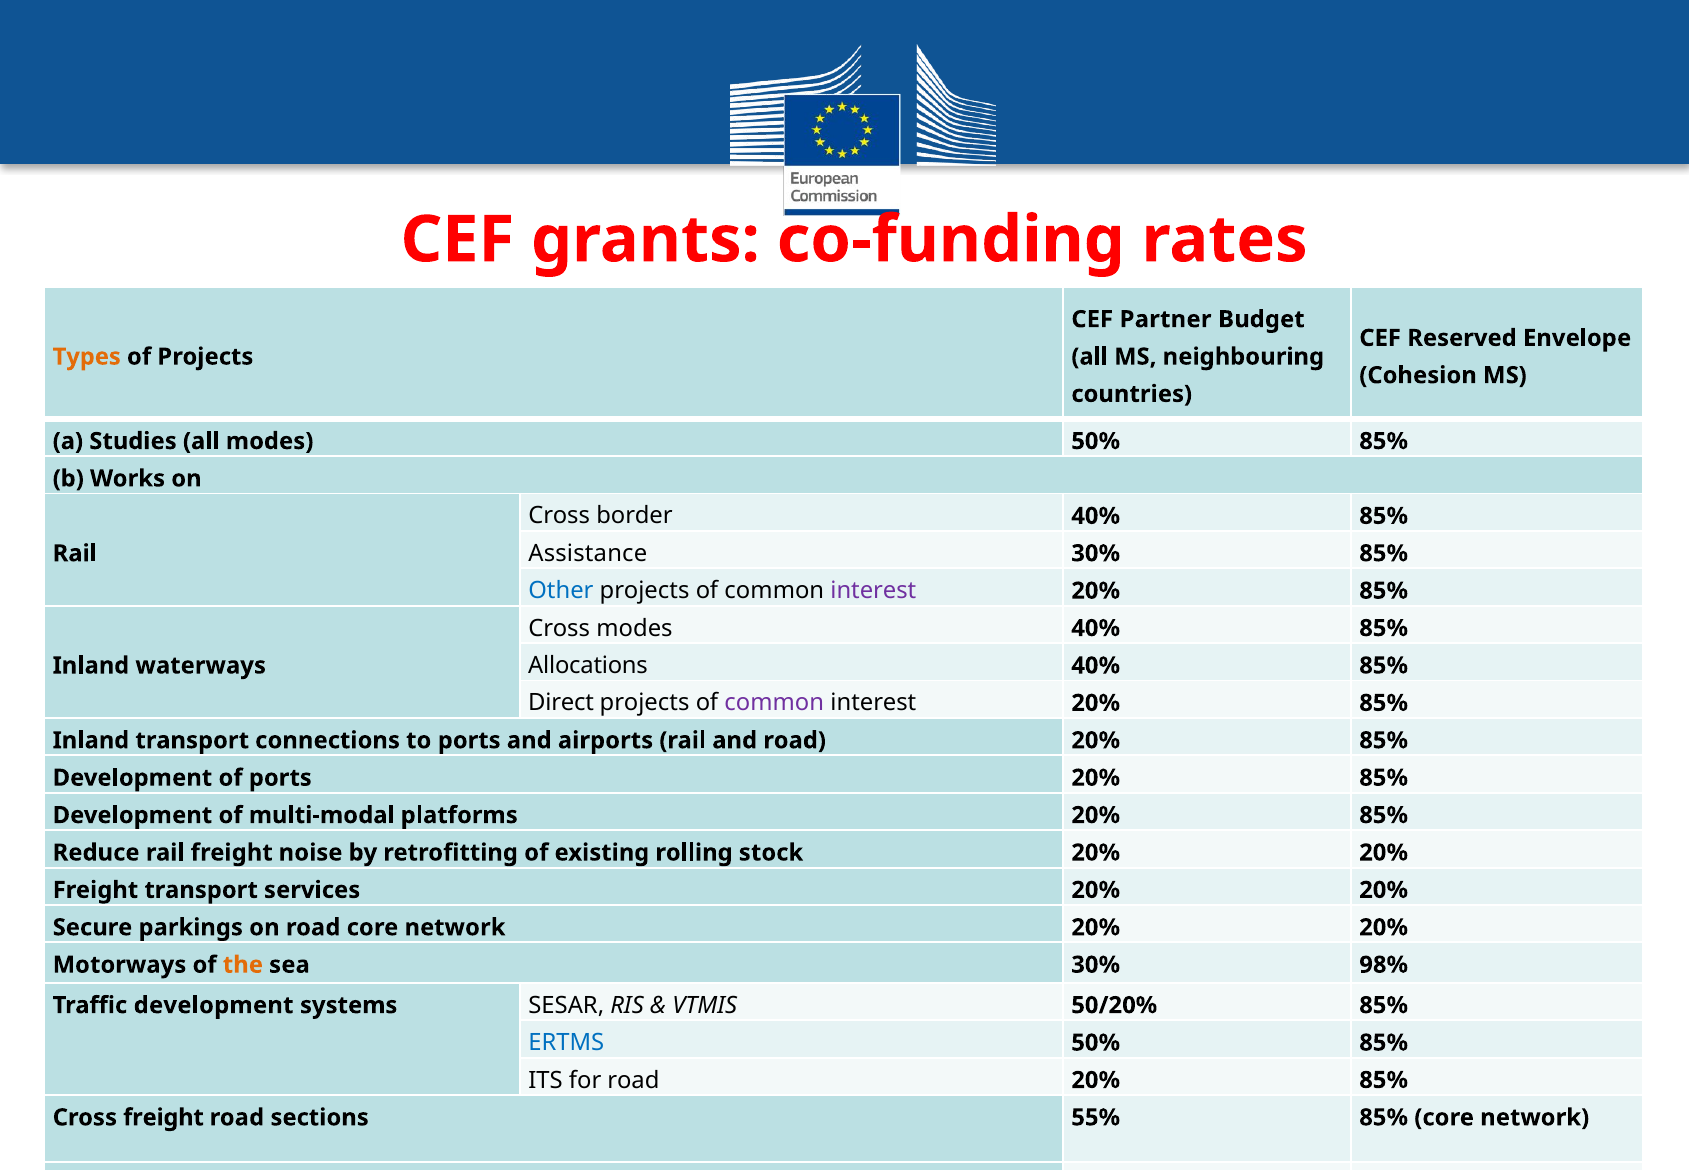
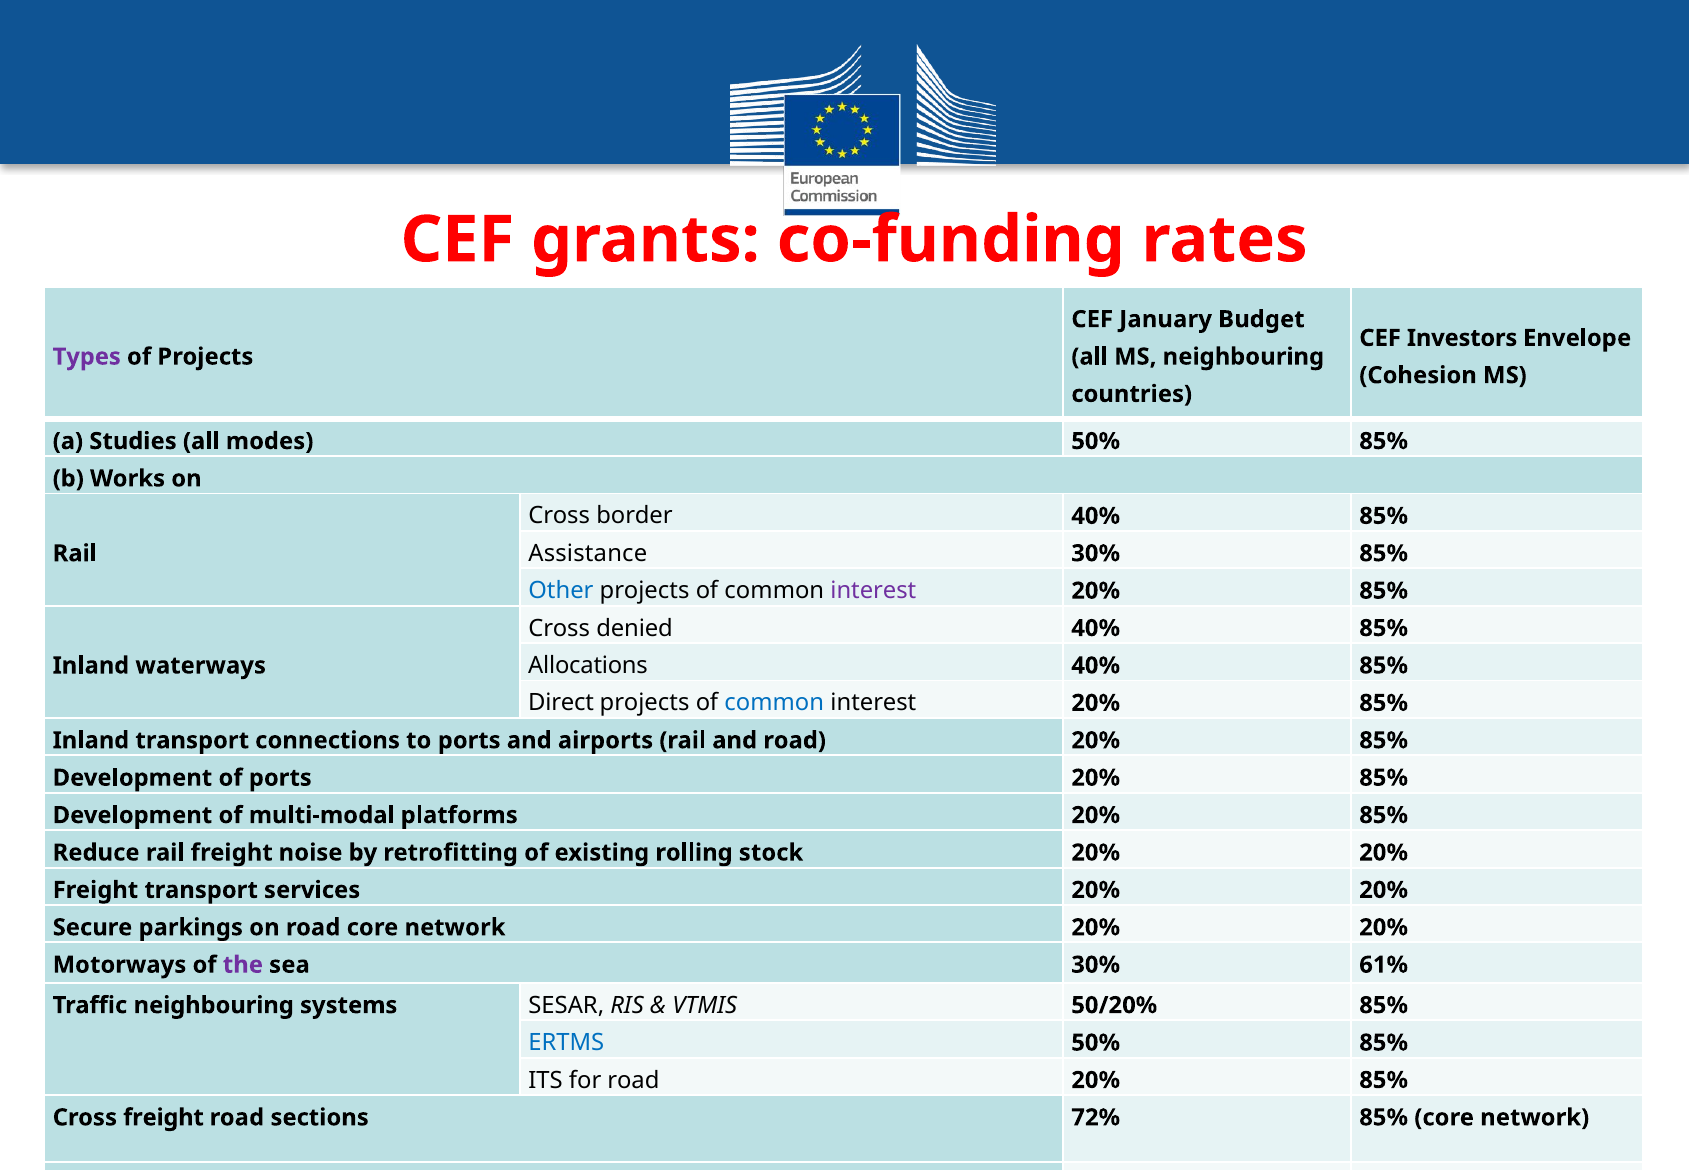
Partner: Partner -> January
Reserved: Reserved -> Investors
Types colour: orange -> purple
Cross modes: modes -> denied
common at (774, 703) colour: purple -> blue
the colour: orange -> purple
98%: 98% -> 61%
Traffic development: development -> neighbouring
55%: 55% -> 72%
